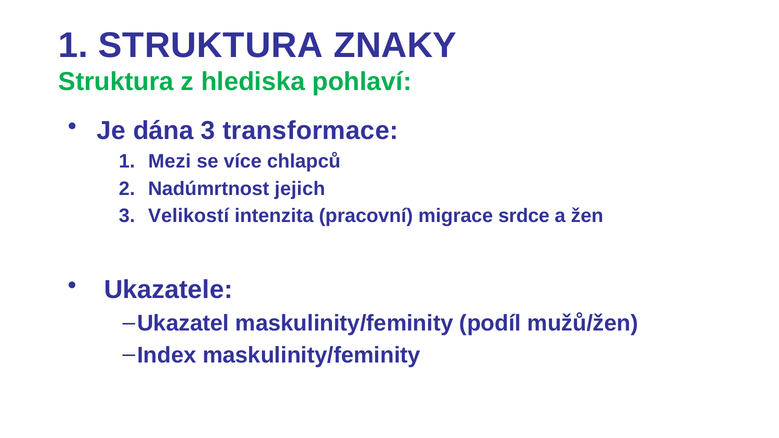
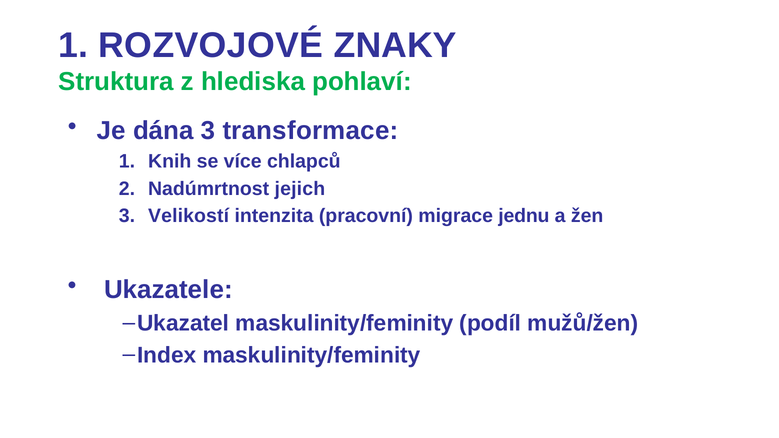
1 STRUKTURA: STRUKTURA -> ROZVOJOVÉ
Mezi: Mezi -> Knih
srdce: srdce -> jednu
